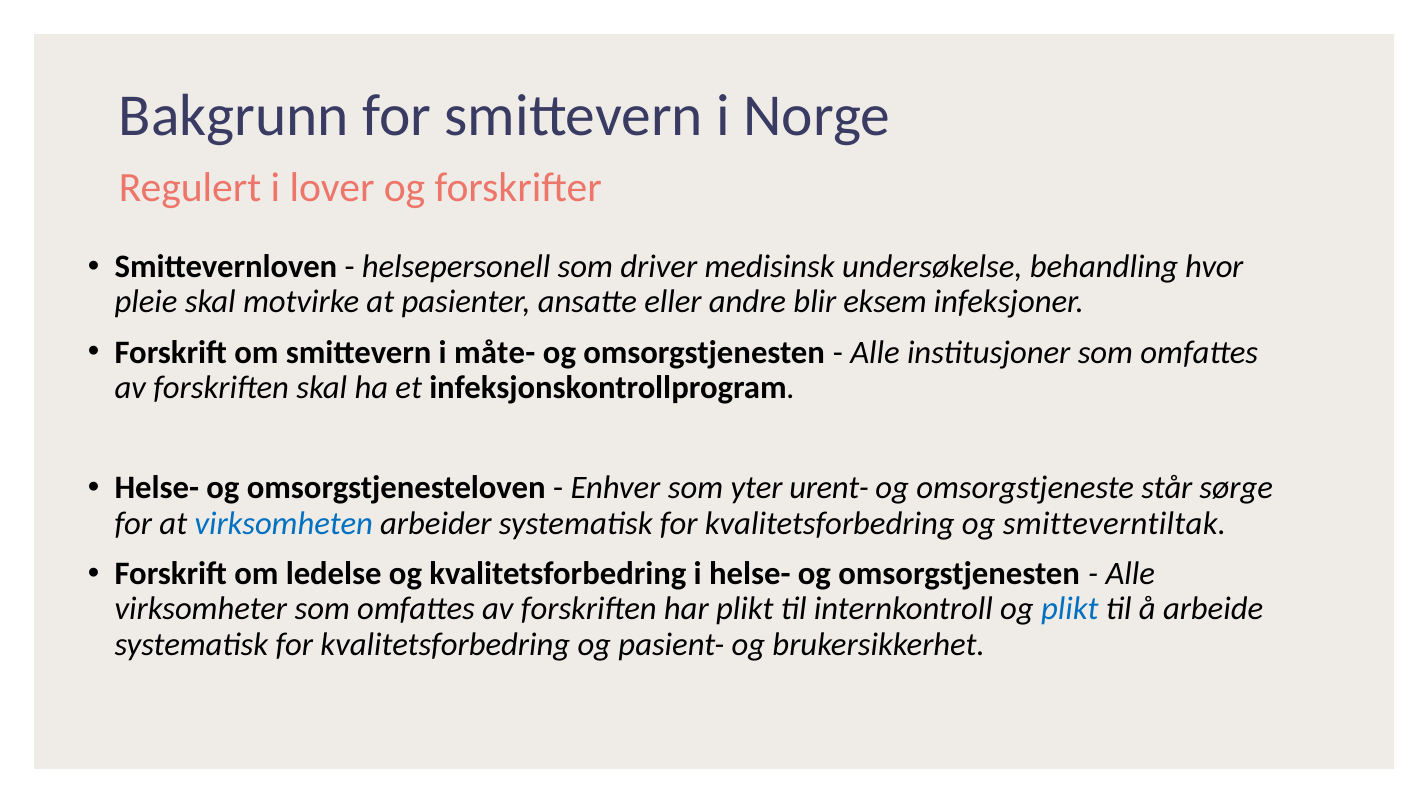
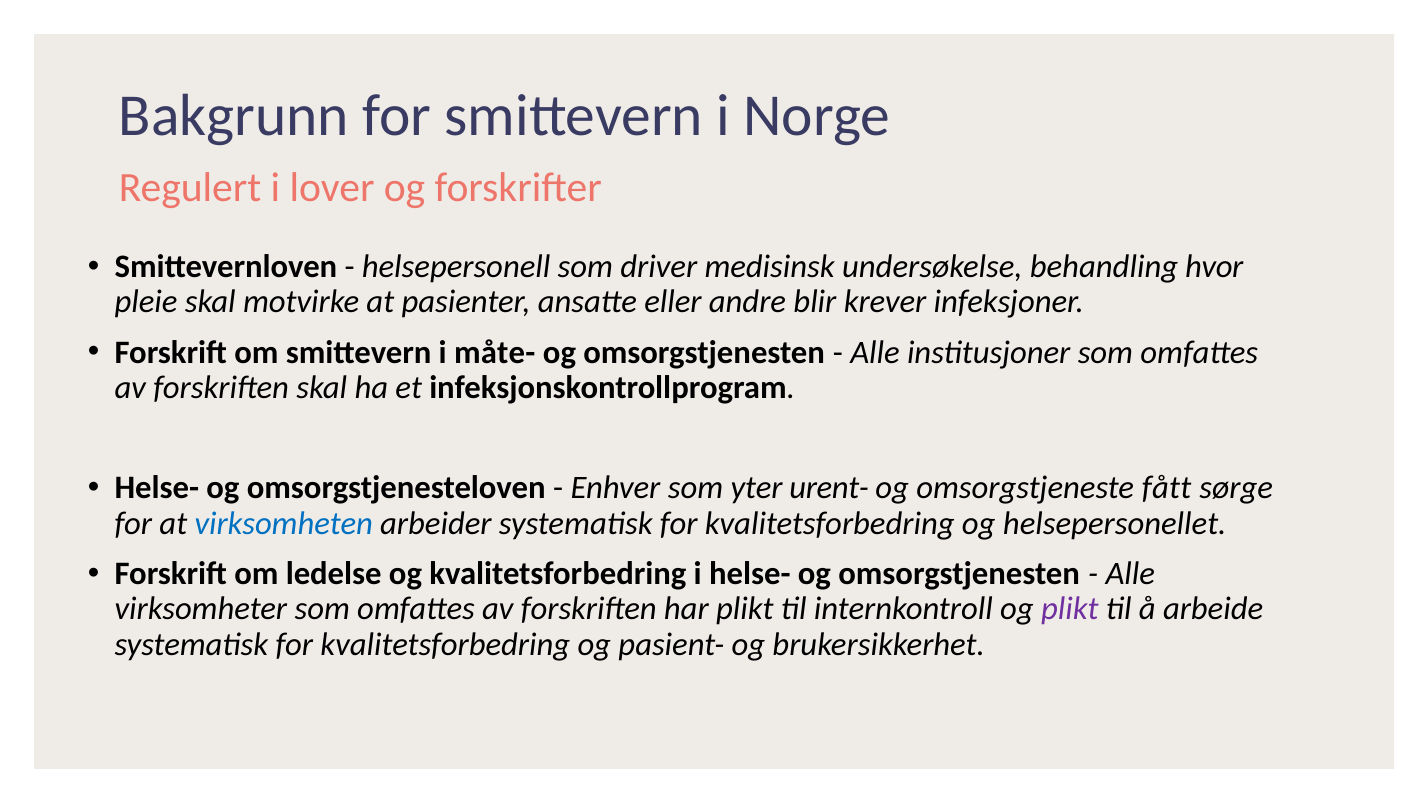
eksem: eksem -> krever
står: står -> fått
smitteverntiltak: smitteverntiltak -> helsepersonellet
plikt at (1070, 609) colour: blue -> purple
